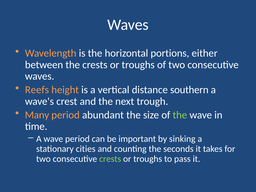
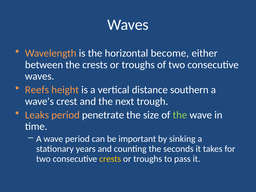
portions: portions -> become
Many: Many -> Leaks
abundant: abundant -> penetrate
cities: cities -> years
crests at (110, 159) colour: light green -> yellow
